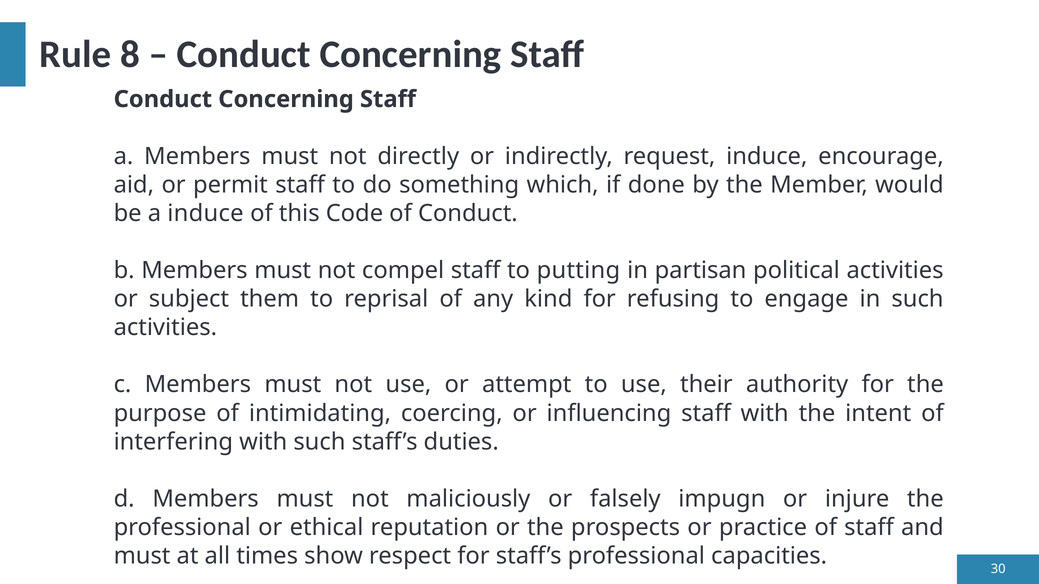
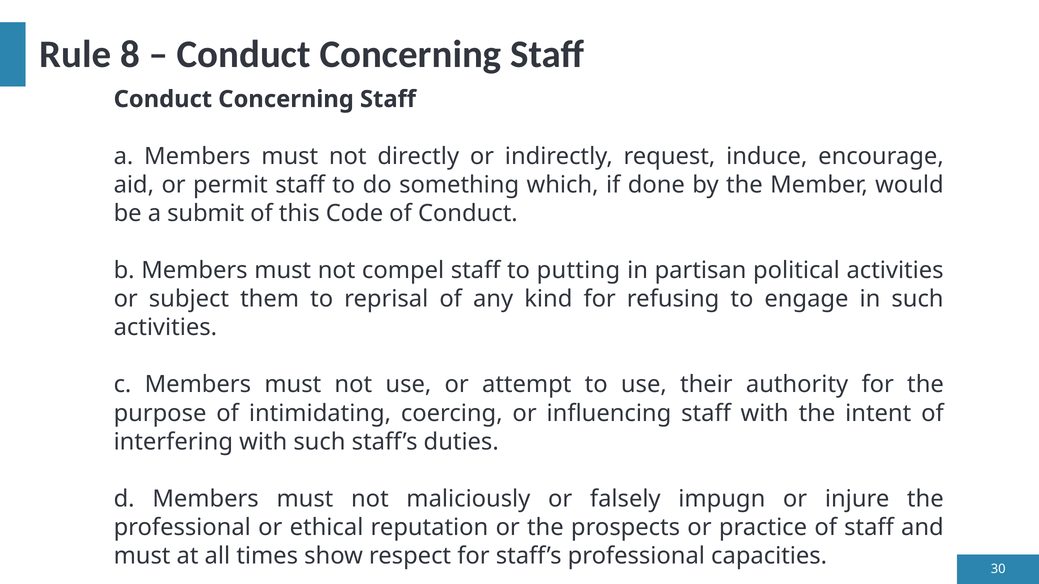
a induce: induce -> submit
